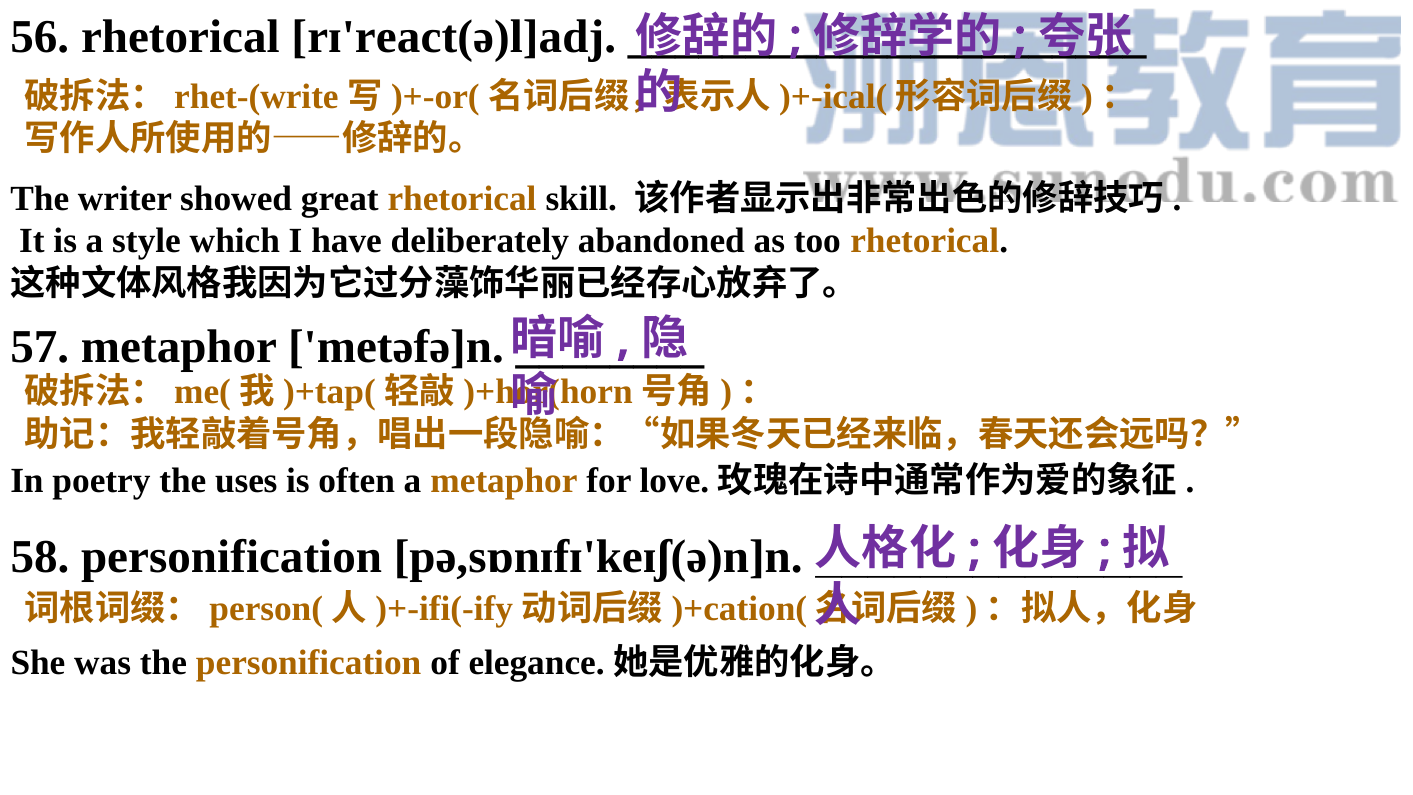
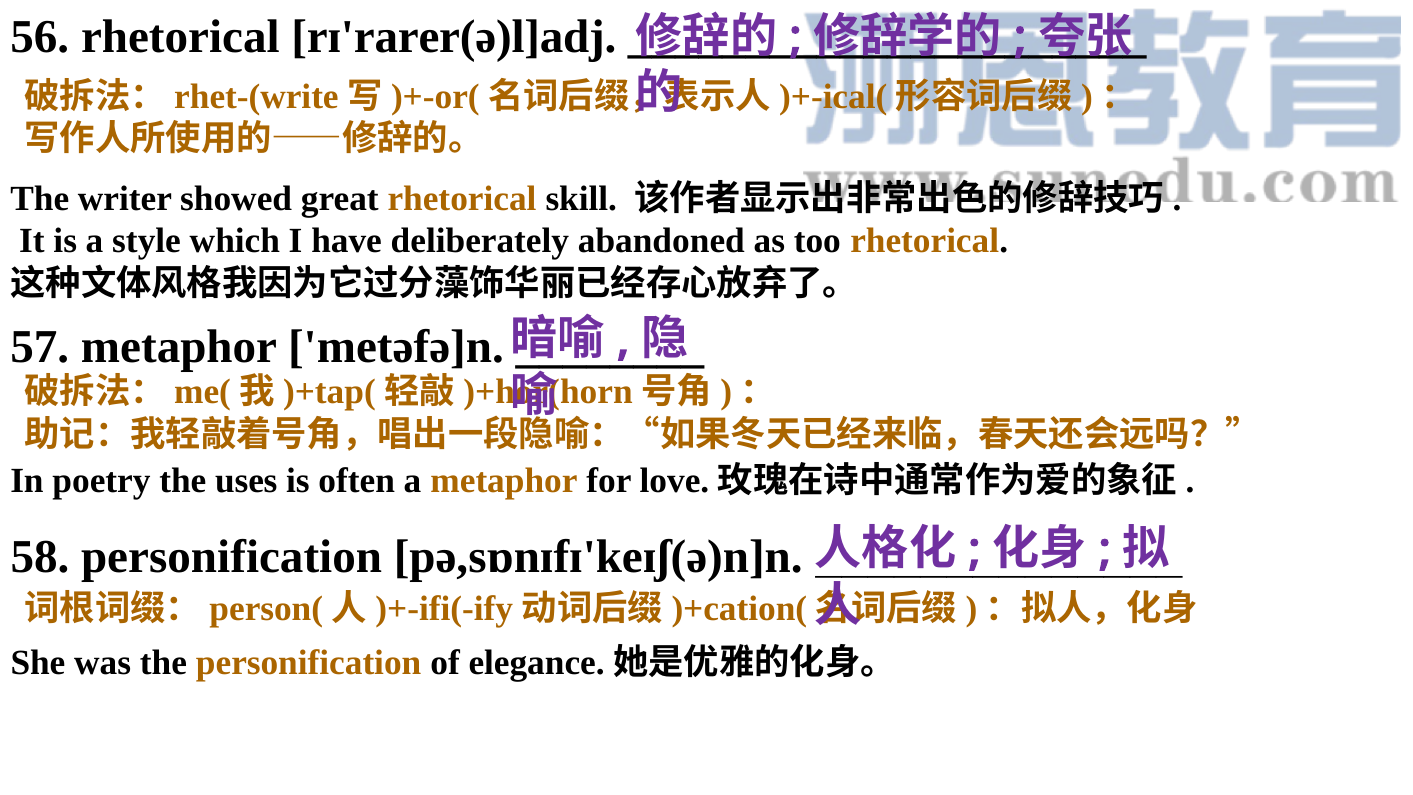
rɪ'react(ə)l]adj: rɪ'react(ə)l]adj -> rɪ'rarer(ə)l]adj
